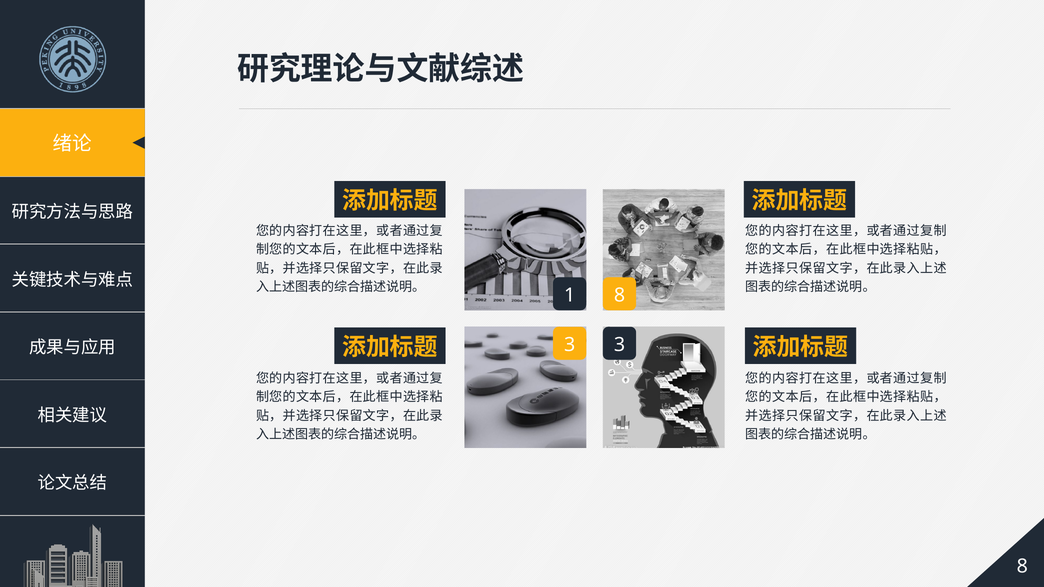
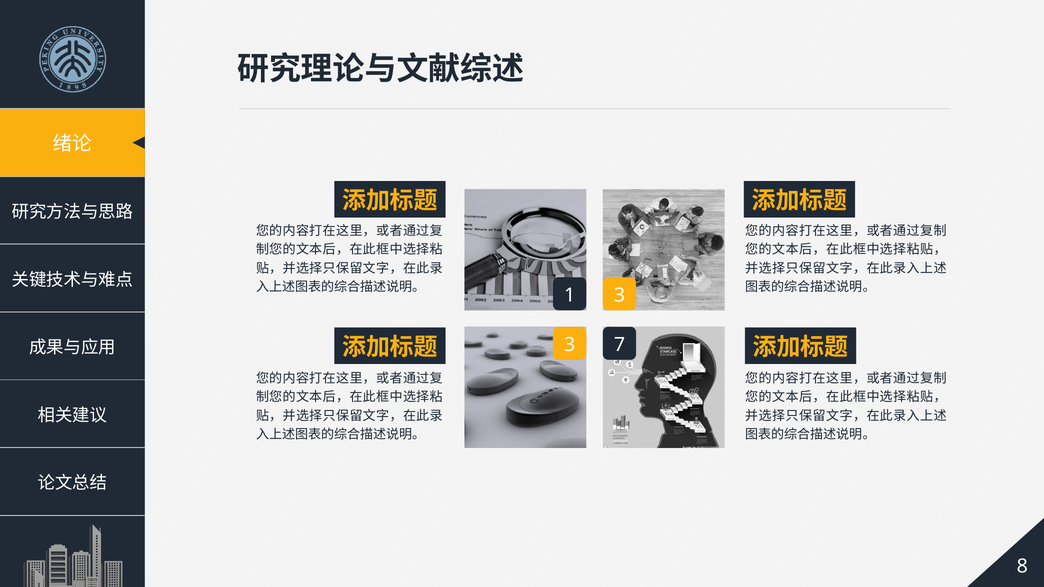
1 8: 8 -> 3
3 3: 3 -> 7
